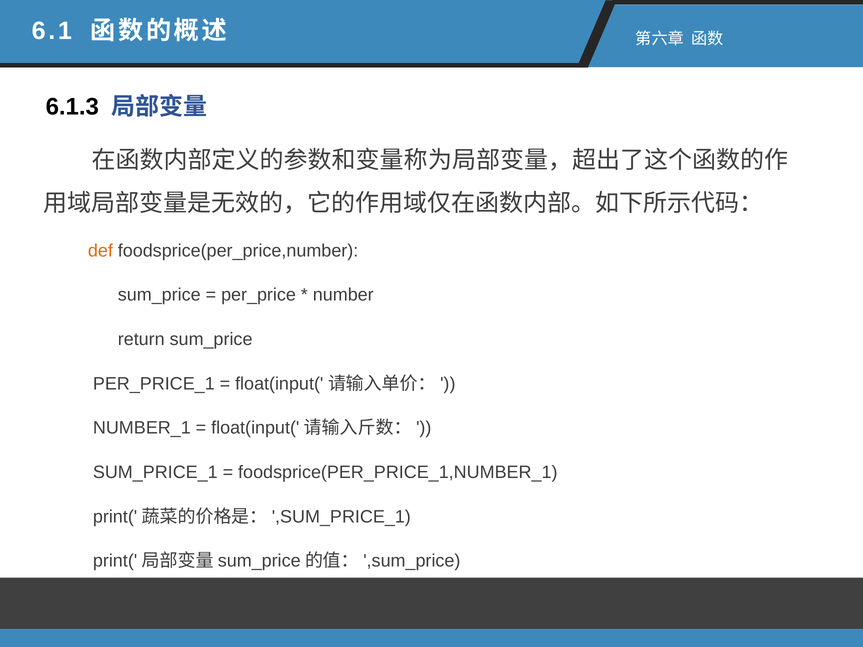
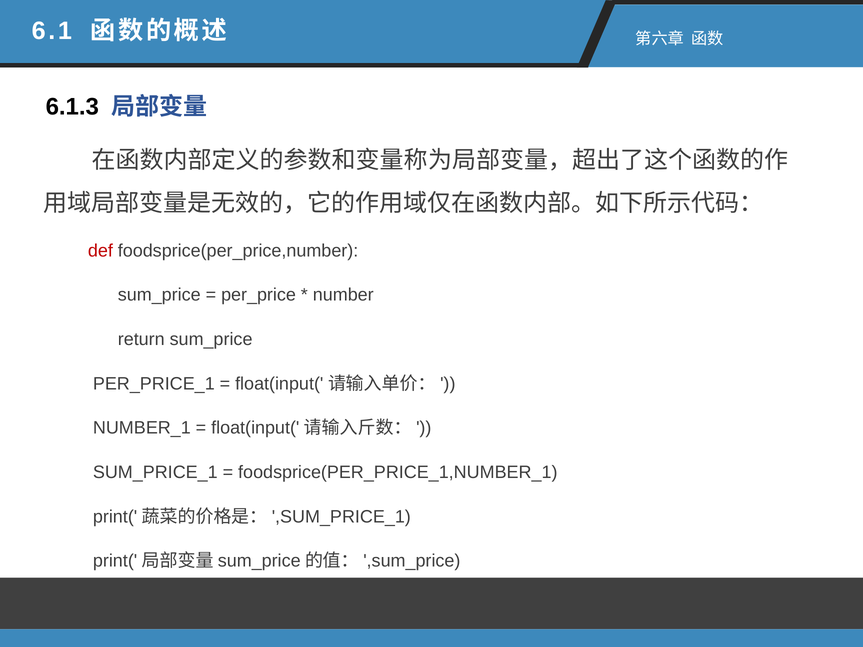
def colour: orange -> red
